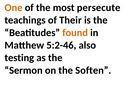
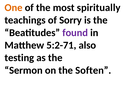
persecute: persecute -> spiritually
Their: Their -> Sorry
found colour: orange -> purple
5:2-46: 5:2-46 -> 5:2-71
